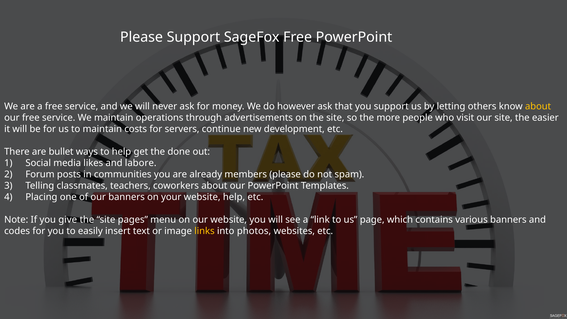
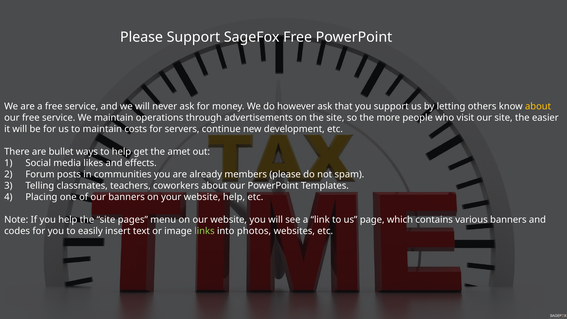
done: done -> amet
labore: labore -> effects
you give: give -> help
links colour: yellow -> light green
